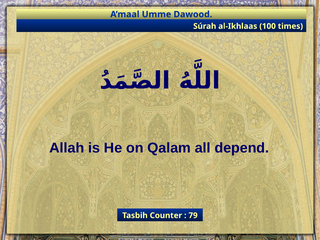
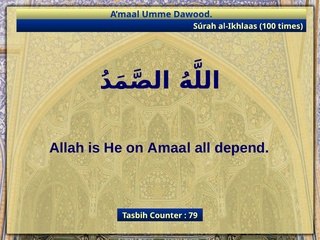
Qalam: Qalam -> Amaal
